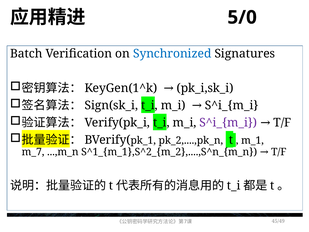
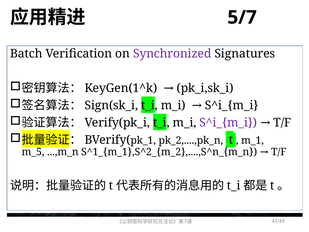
5/0: 5/0 -> 5/7
Synchronized colour: blue -> purple
m_7: m_7 -> m_5
